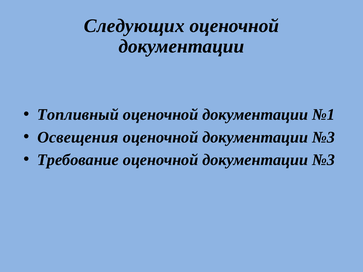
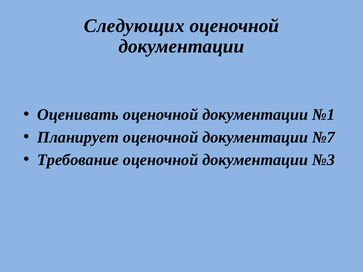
Топливный: Топливный -> Оценивать
Освещения: Освещения -> Планирует
№3 at (324, 137): №3 -> №7
